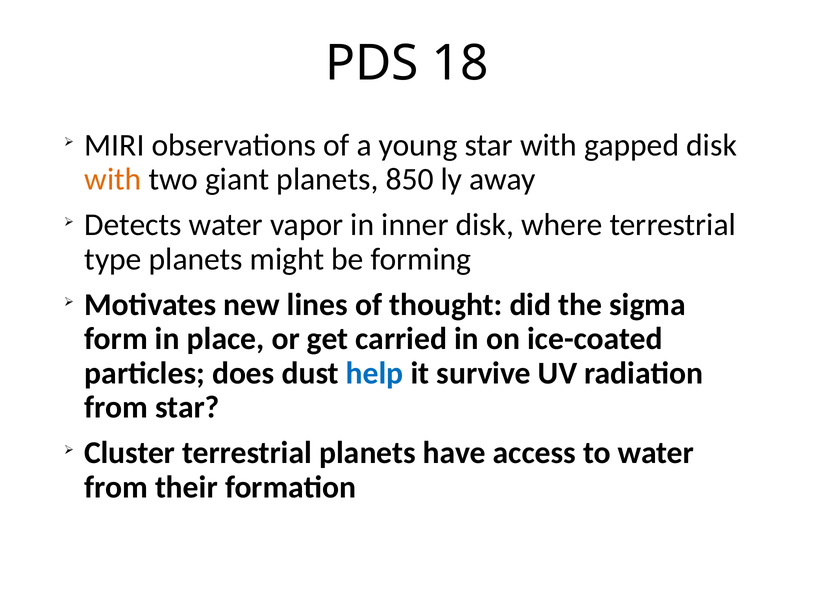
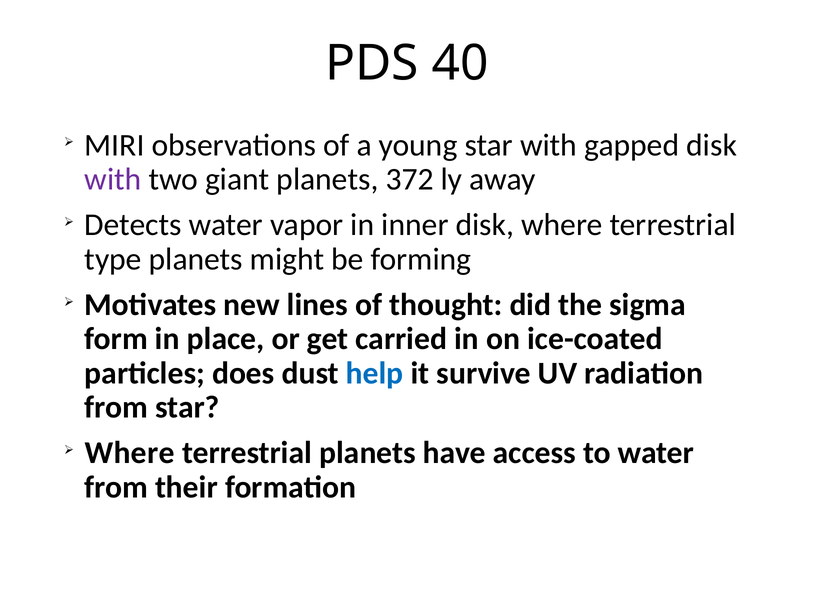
18: 18 -> 40
with at (113, 179) colour: orange -> purple
850: 850 -> 372
Cluster at (130, 453): Cluster -> Where
